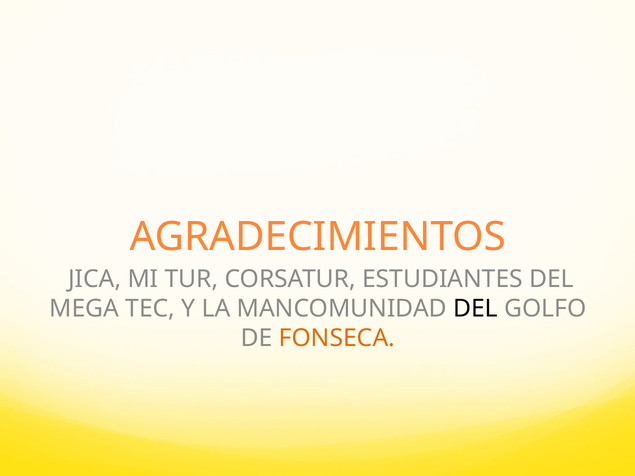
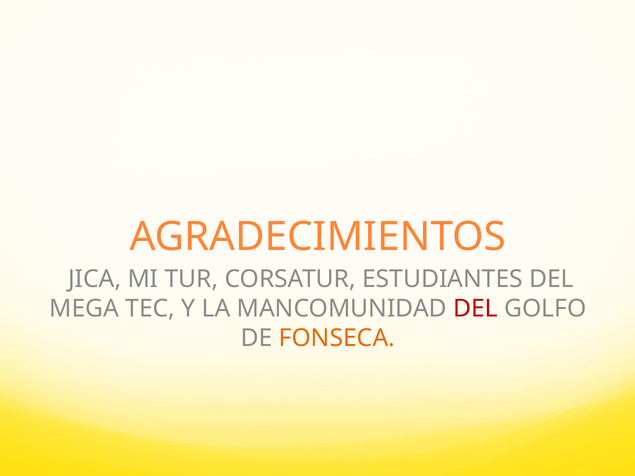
DEL at (476, 309) colour: black -> red
